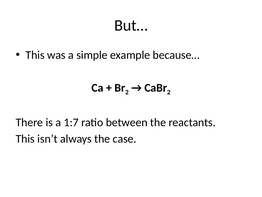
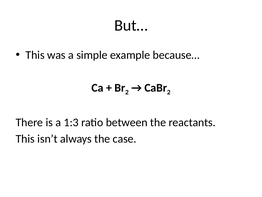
1:7: 1:7 -> 1:3
